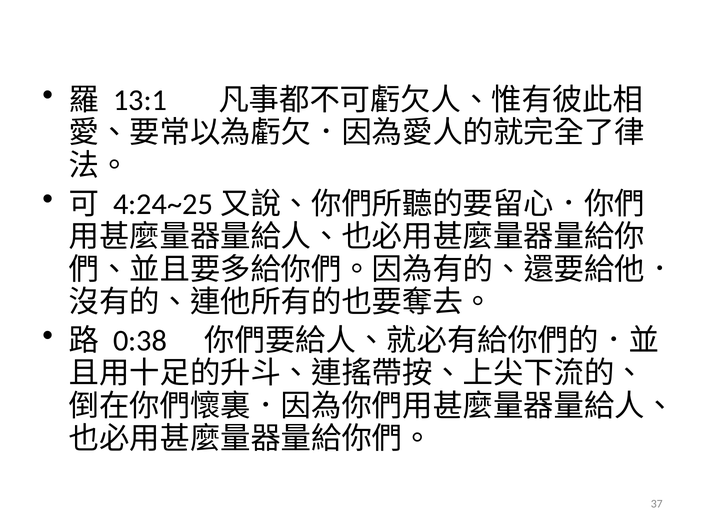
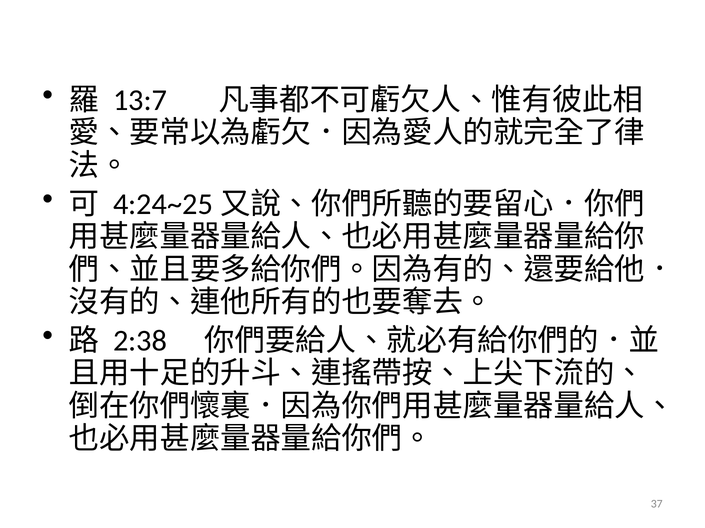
13:1: 13:1 -> 13:7
0:38: 0:38 -> 2:38
